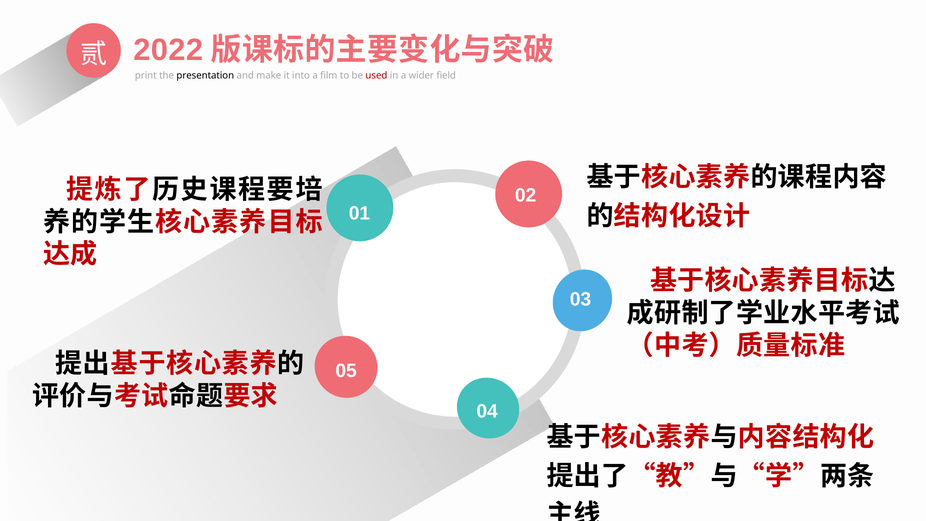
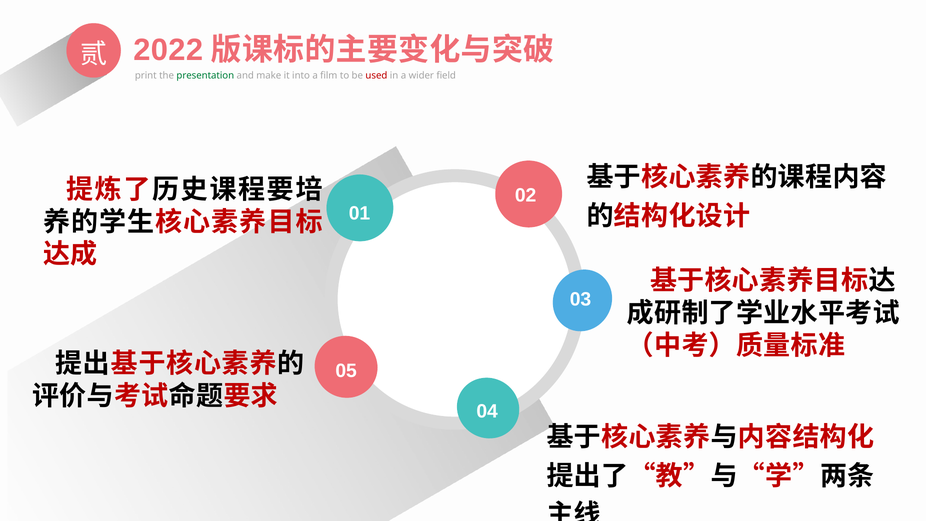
presentation colour: black -> green
